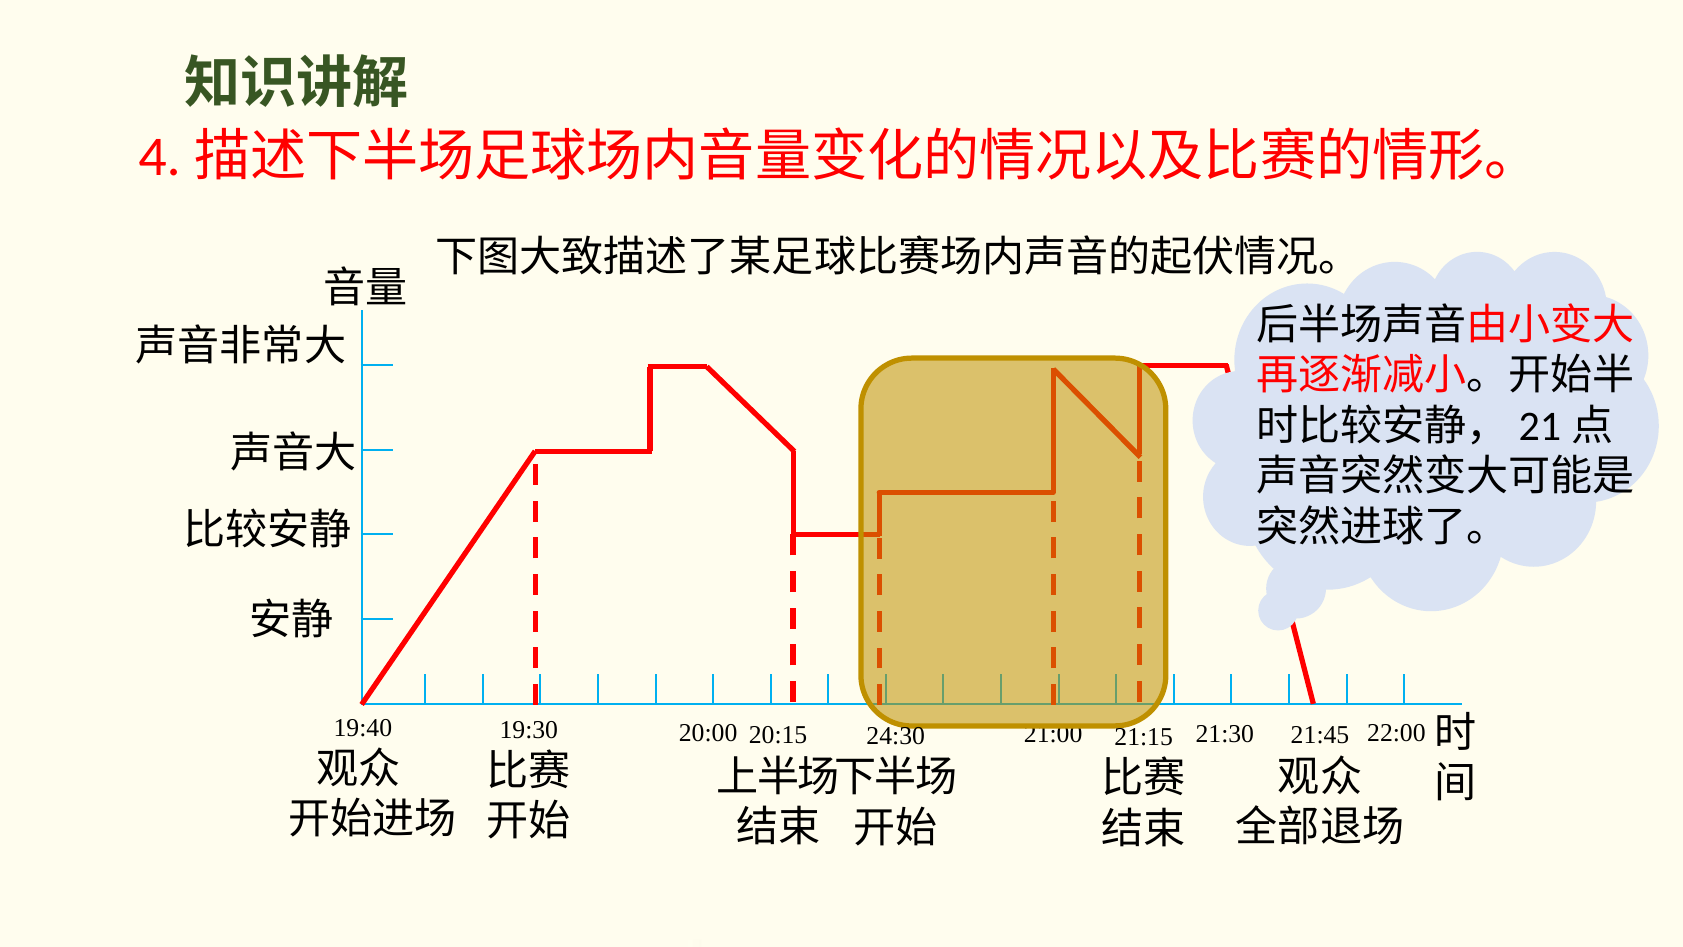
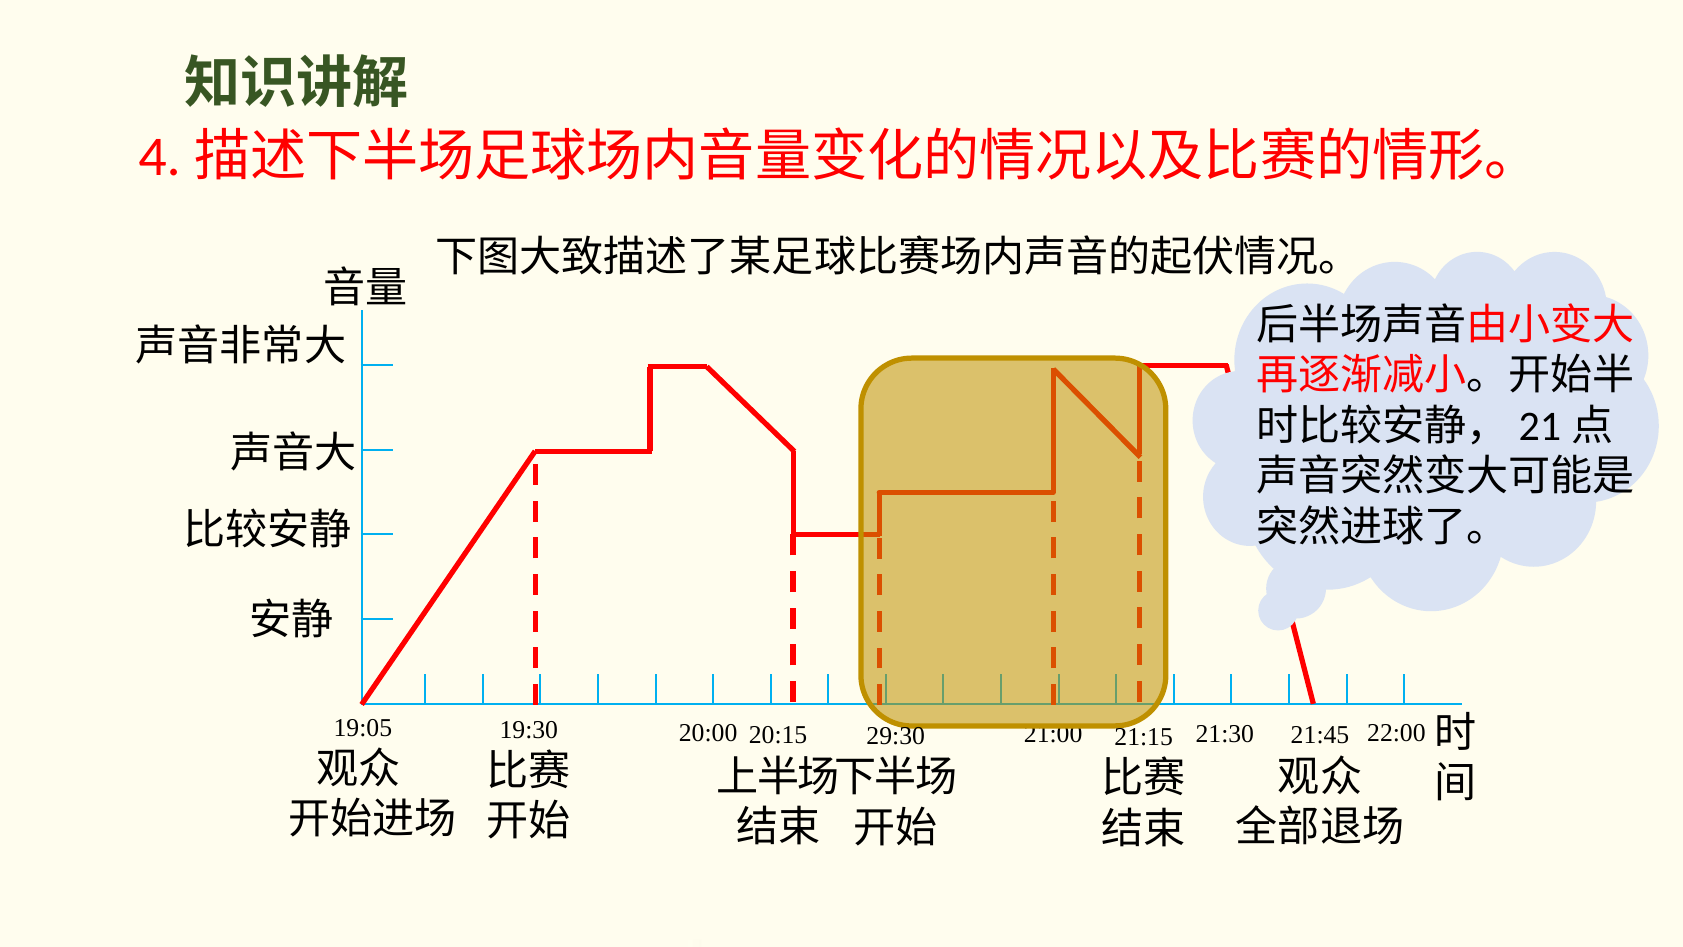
19:40: 19:40 -> 19:05
24:30: 24:30 -> 29:30
